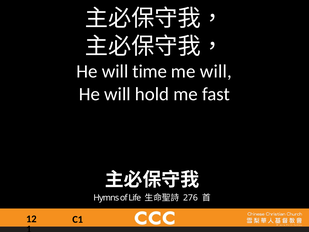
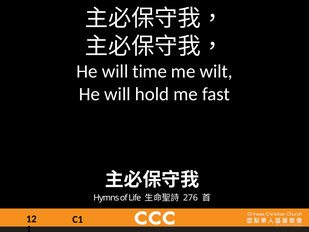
me will: will -> wilt
